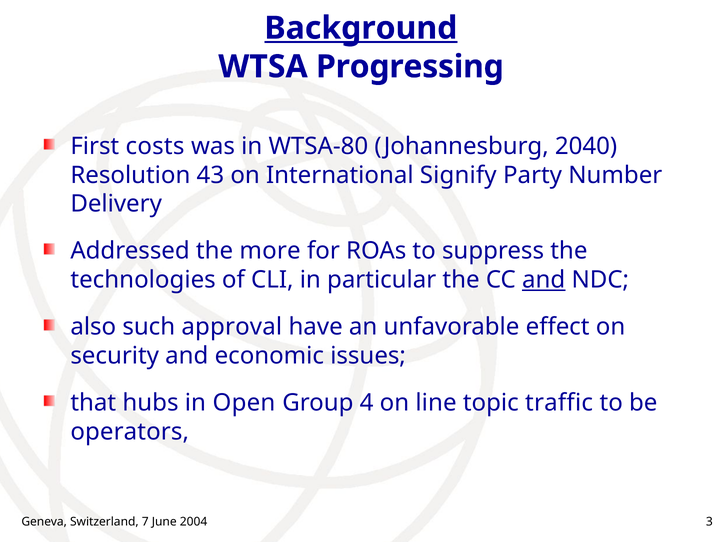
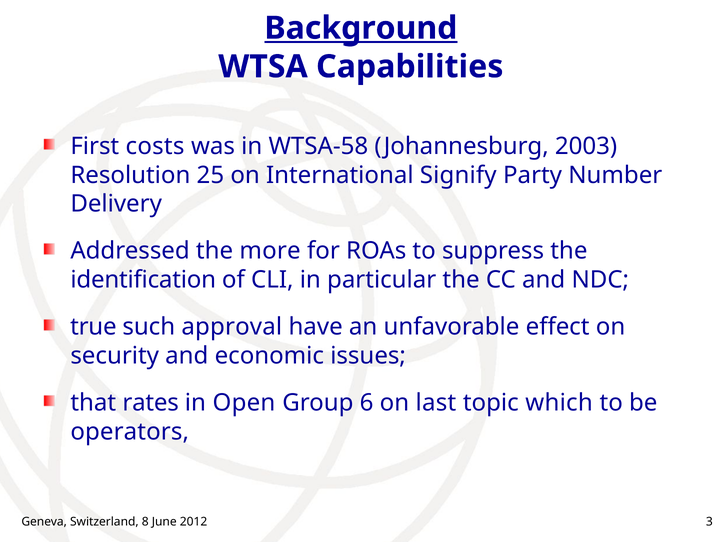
Progressing: Progressing -> Capabilities
WTSA-80: WTSA-80 -> WTSA-58
2040: 2040 -> 2003
43: 43 -> 25
technologies: technologies -> identification
and at (544, 280) underline: present -> none
also: also -> true
hubs: hubs -> rates
4: 4 -> 6
line: line -> last
traffic: traffic -> which
7: 7 -> 8
2004: 2004 -> 2012
